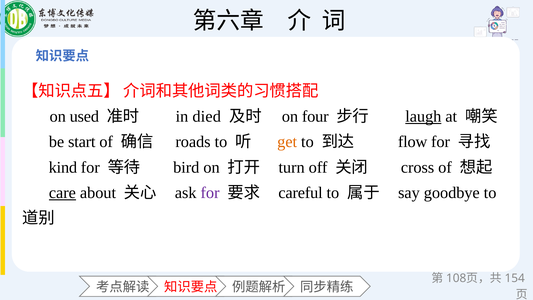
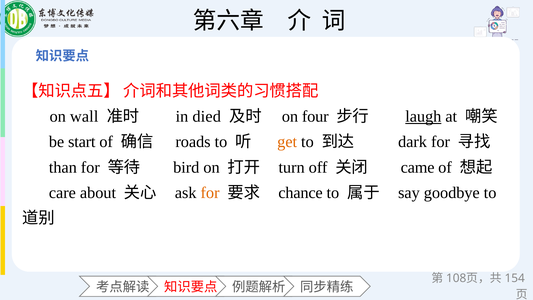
used: used -> wall
flow: flow -> dark
kind: kind -> than
cross: cross -> came
care underline: present -> none
for at (210, 193) colour: purple -> orange
careful: careful -> chance
